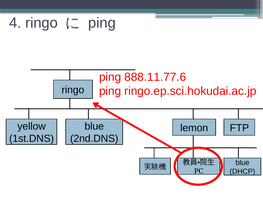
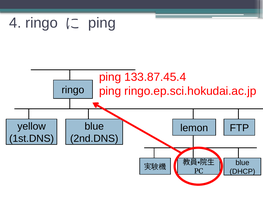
888.11.77.6: 888.11.77.6 -> 133.87.45.4
